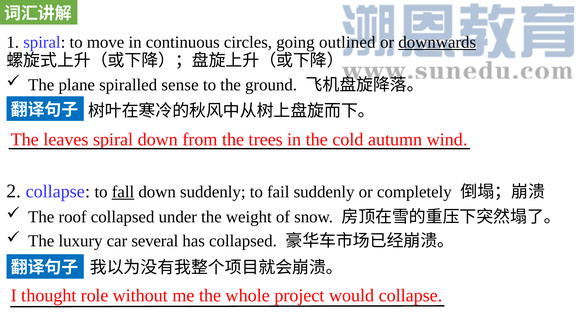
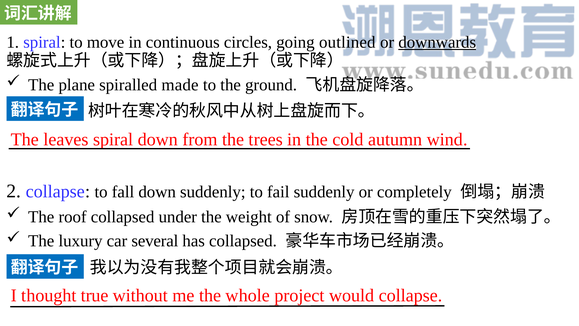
sense: sense -> made
fall underline: present -> none
role: role -> true
